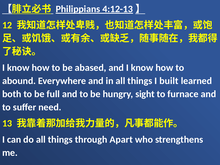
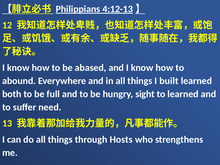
to furnace: furnace -> learned
Apart: Apart -> Hosts
